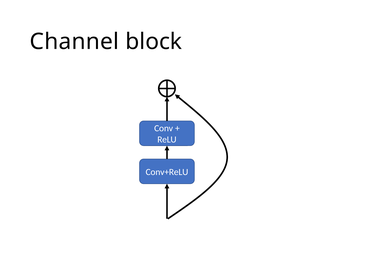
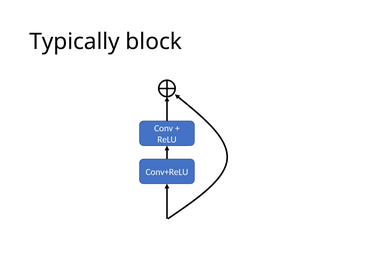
Channel: Channel -> Typically
